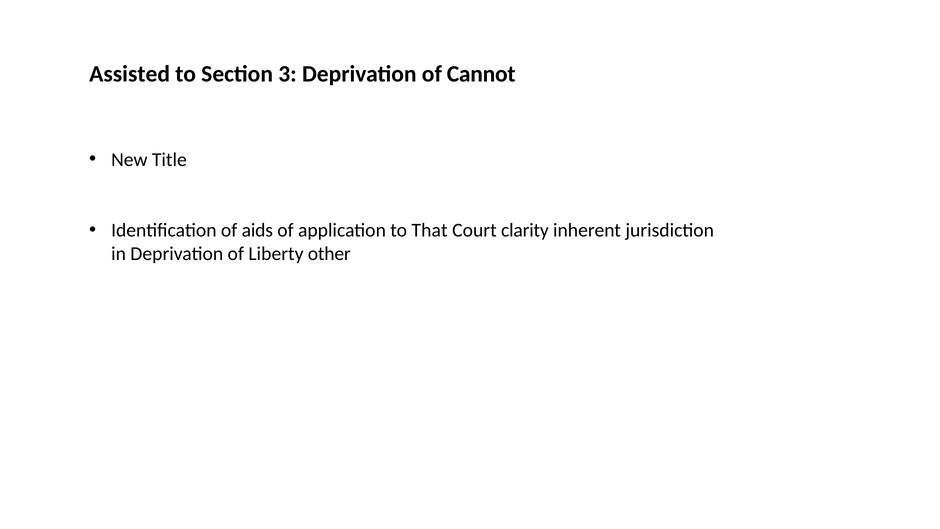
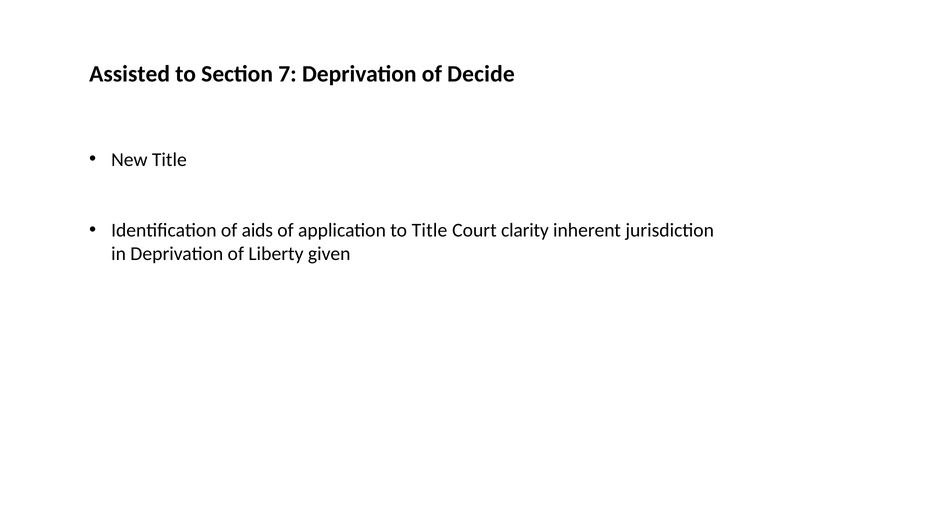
3: 3 -> 7
Cannot: Cannot -> Decide
to That: That -> Title
other: other -> given
